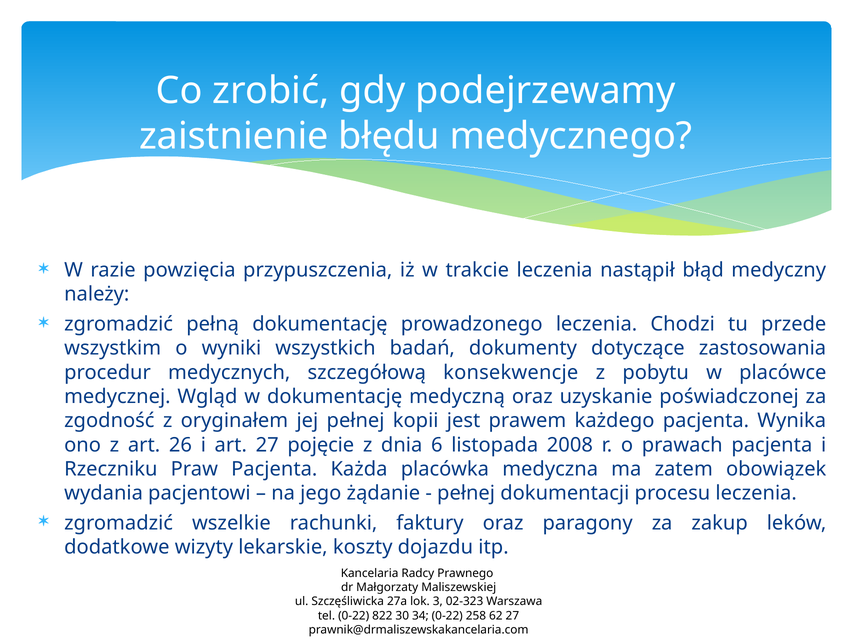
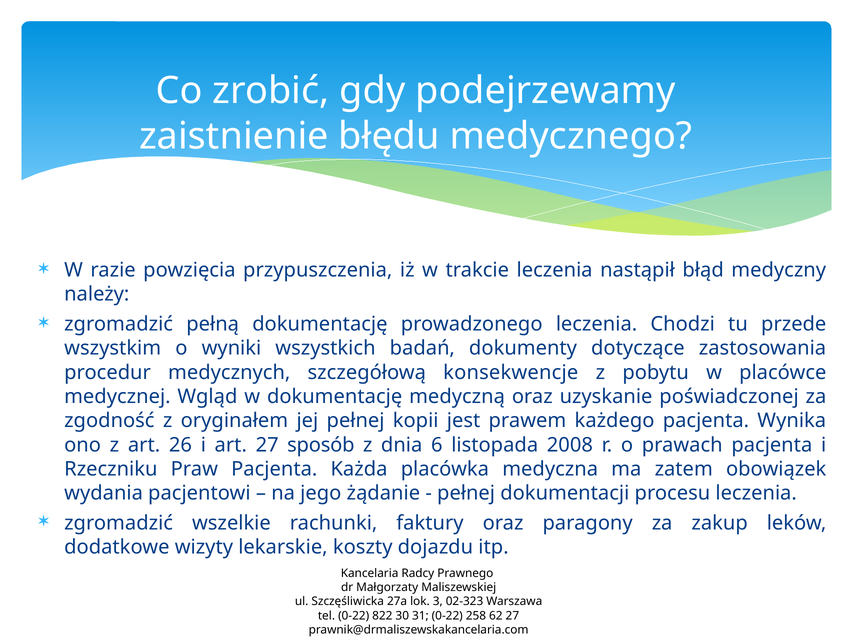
pojęcie: pojęcie -> sposób
34: 34 -> 31
